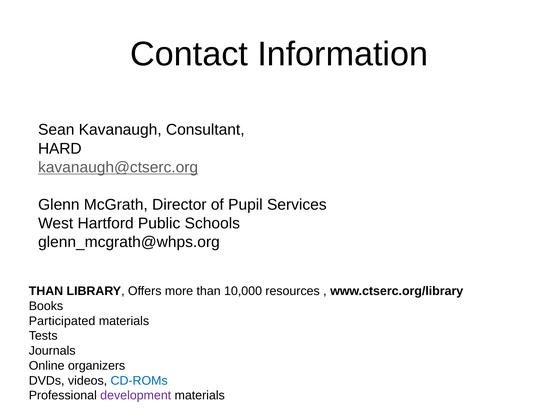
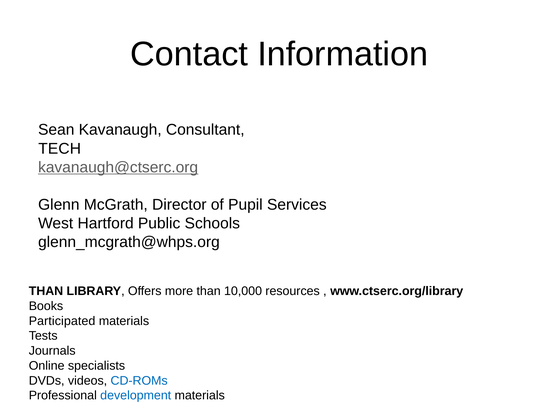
HARD: HARD -> TECH
organizers: organizers -> specialists
development colour: purple -> blue
